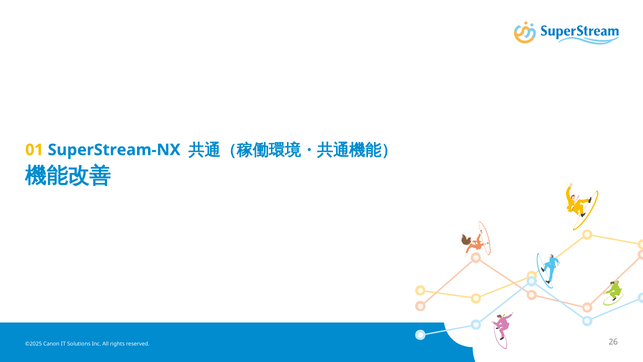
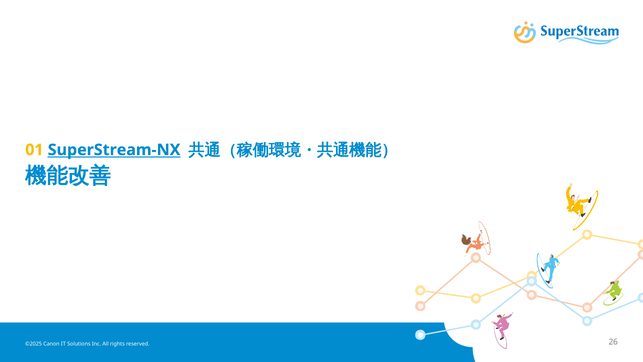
SuperStream-NX underline: none -> present
